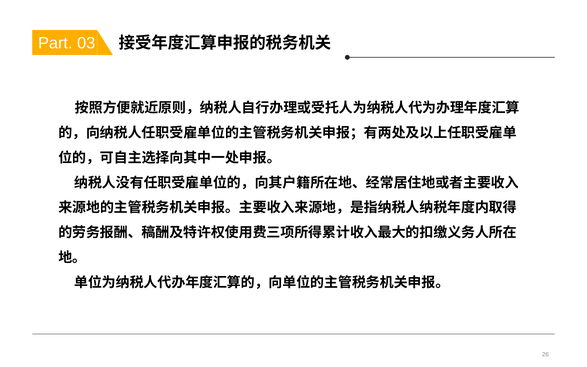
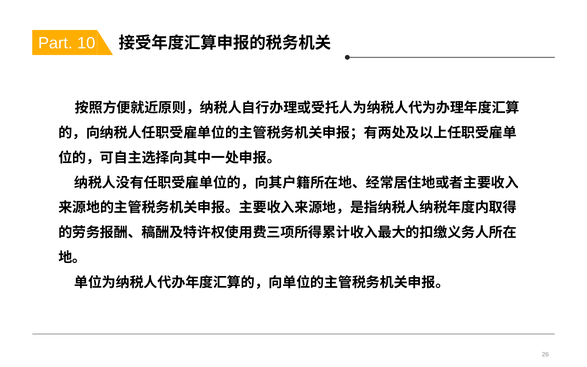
03: 03 -> 10
